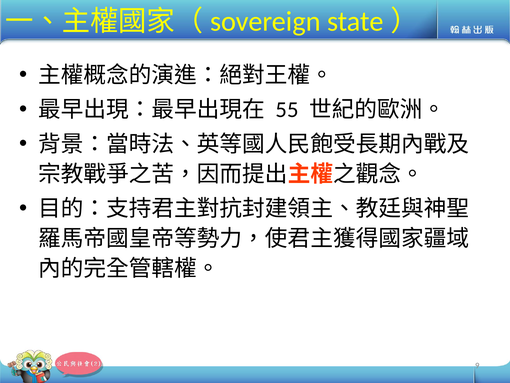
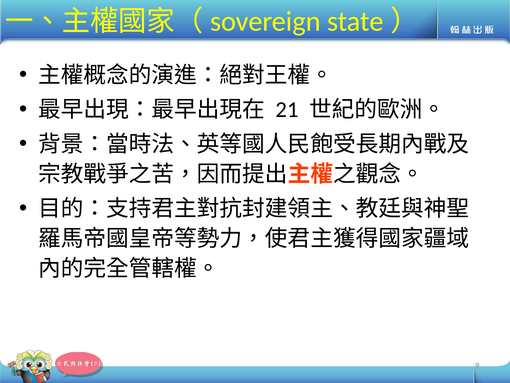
55: 55 -> 21
